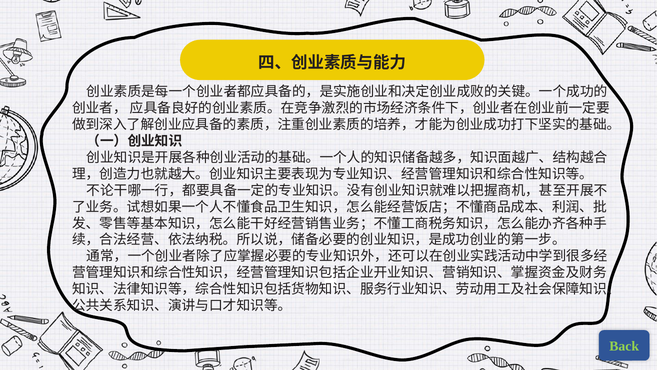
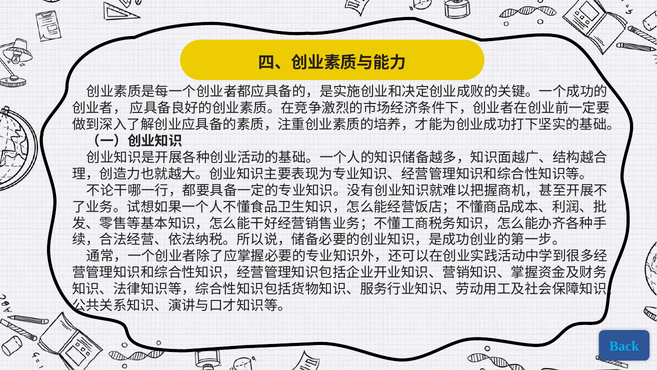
Back colour: light green -> light blue
